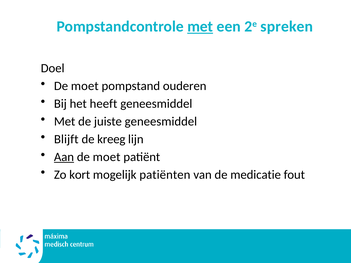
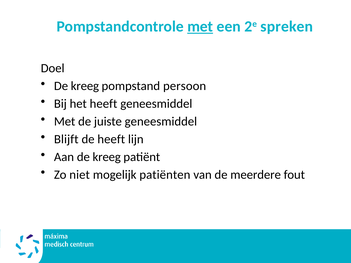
moet at (85, 86): moet -> kreeg
ouderen: ouderen -> persoon
de kreeg: kreeg -> heeft
Aan underline: present -> none
moet at (107, 157): moet -> kreeg
kort: kort -> niet
medicatie: medicatie -> meerdere
